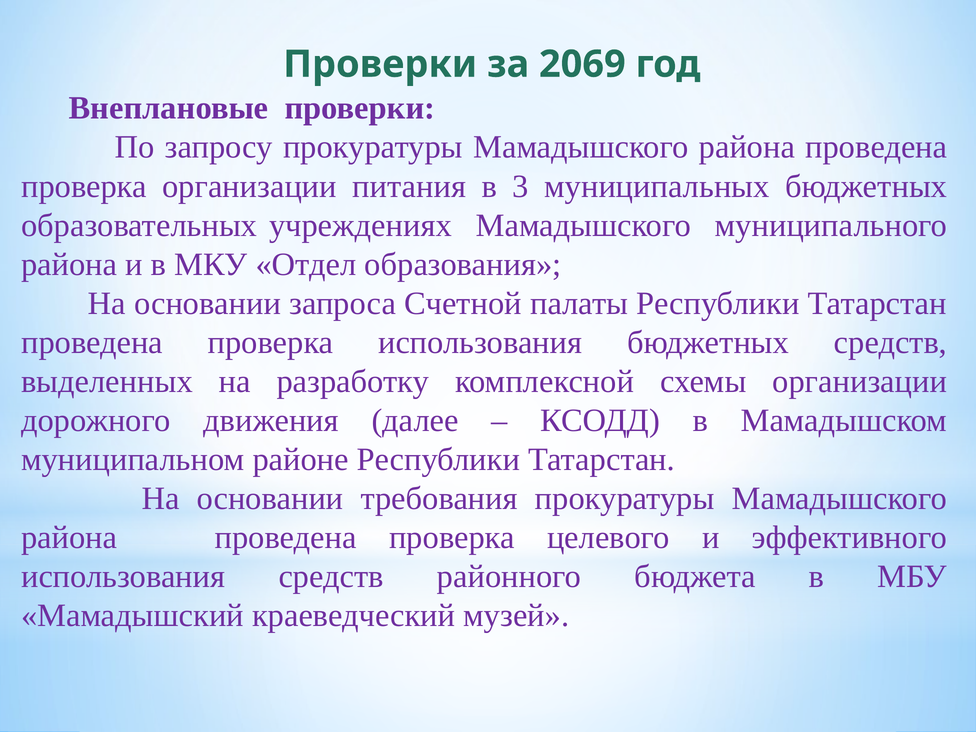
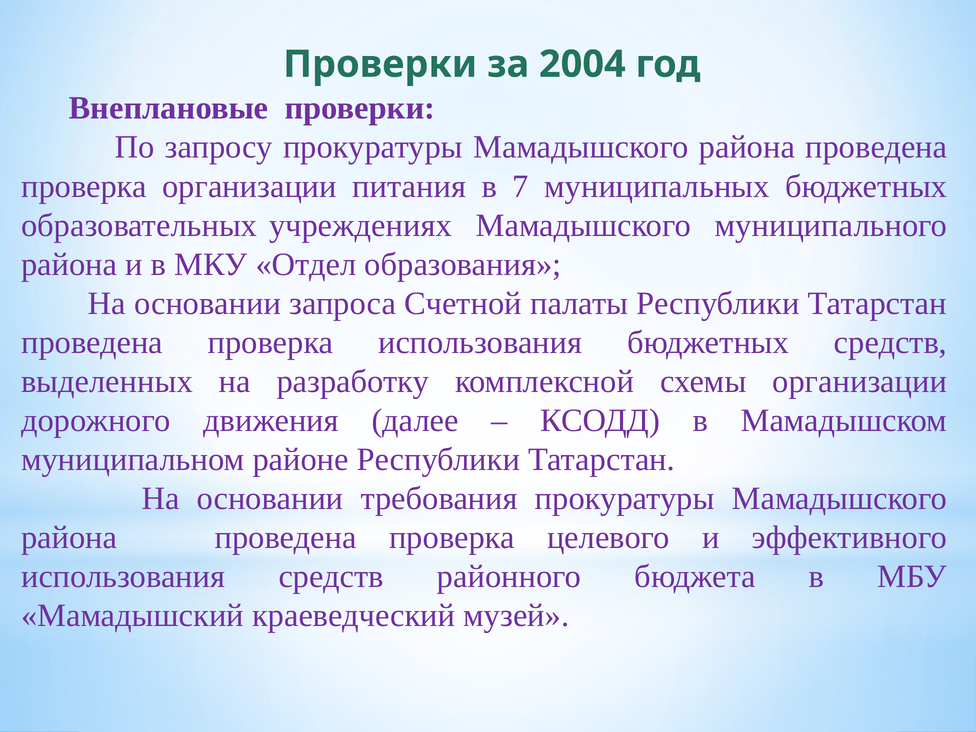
2069: 2069 -> 2004
3: 3 -> 7
